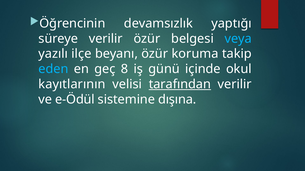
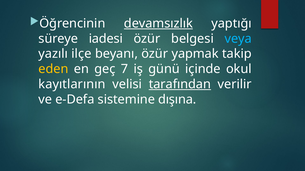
devamsızlık underline: none -> present
süreye verilir: verilir -> iadesi
koruma: koruma -> yapmak
eden colour: light blue -> yellow
8: 8 -> 7
e-Ödül: e-Ödül -> e-Defa
